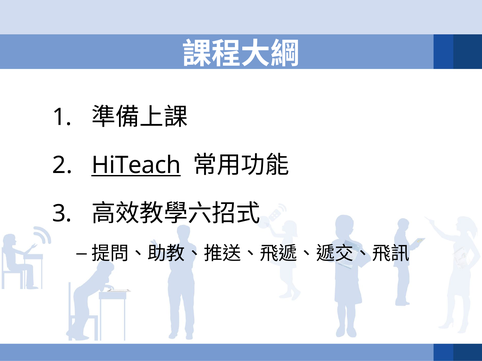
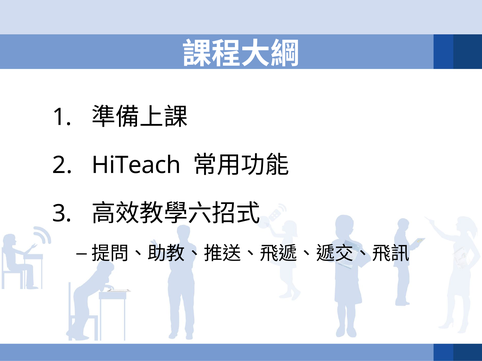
HiTeach underline: present -> none
